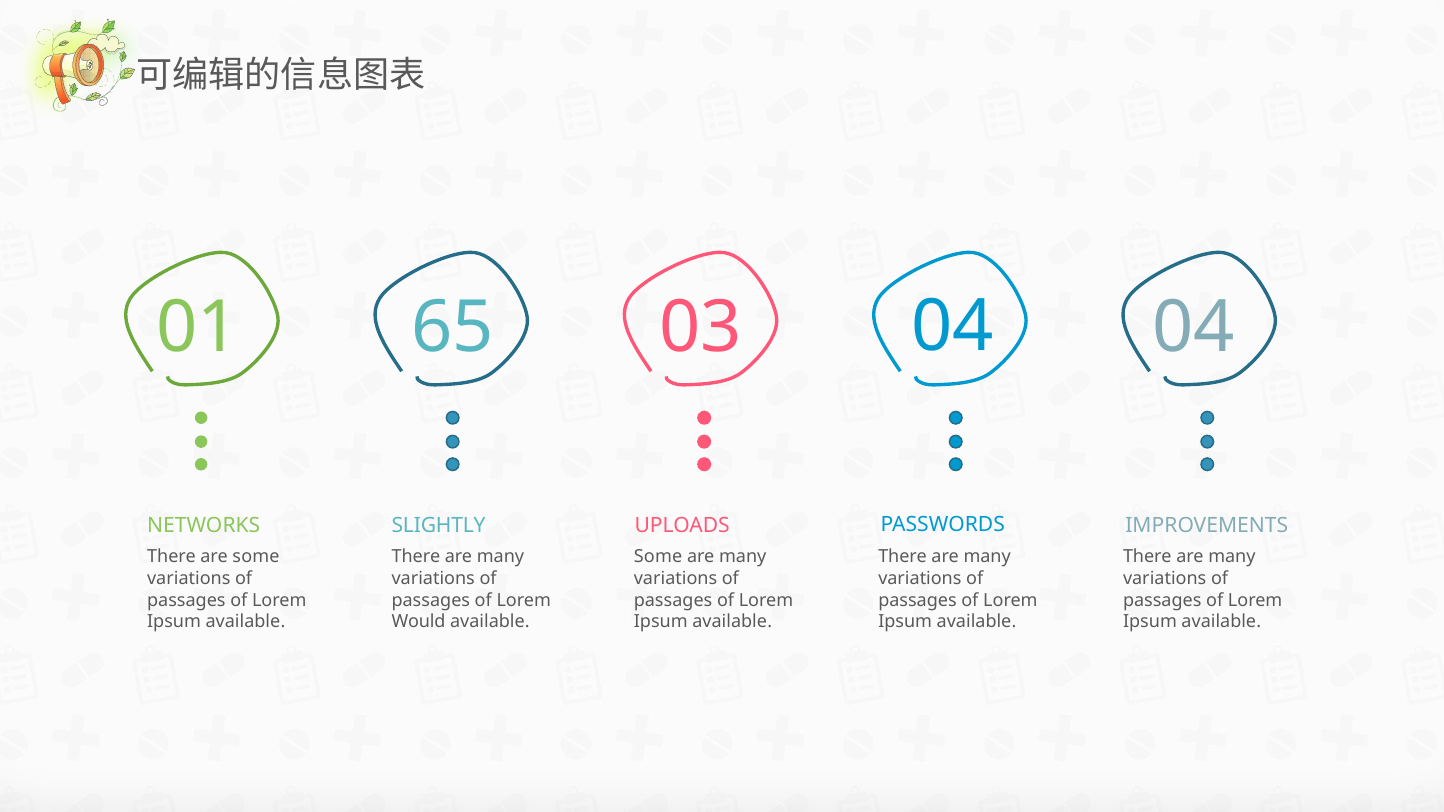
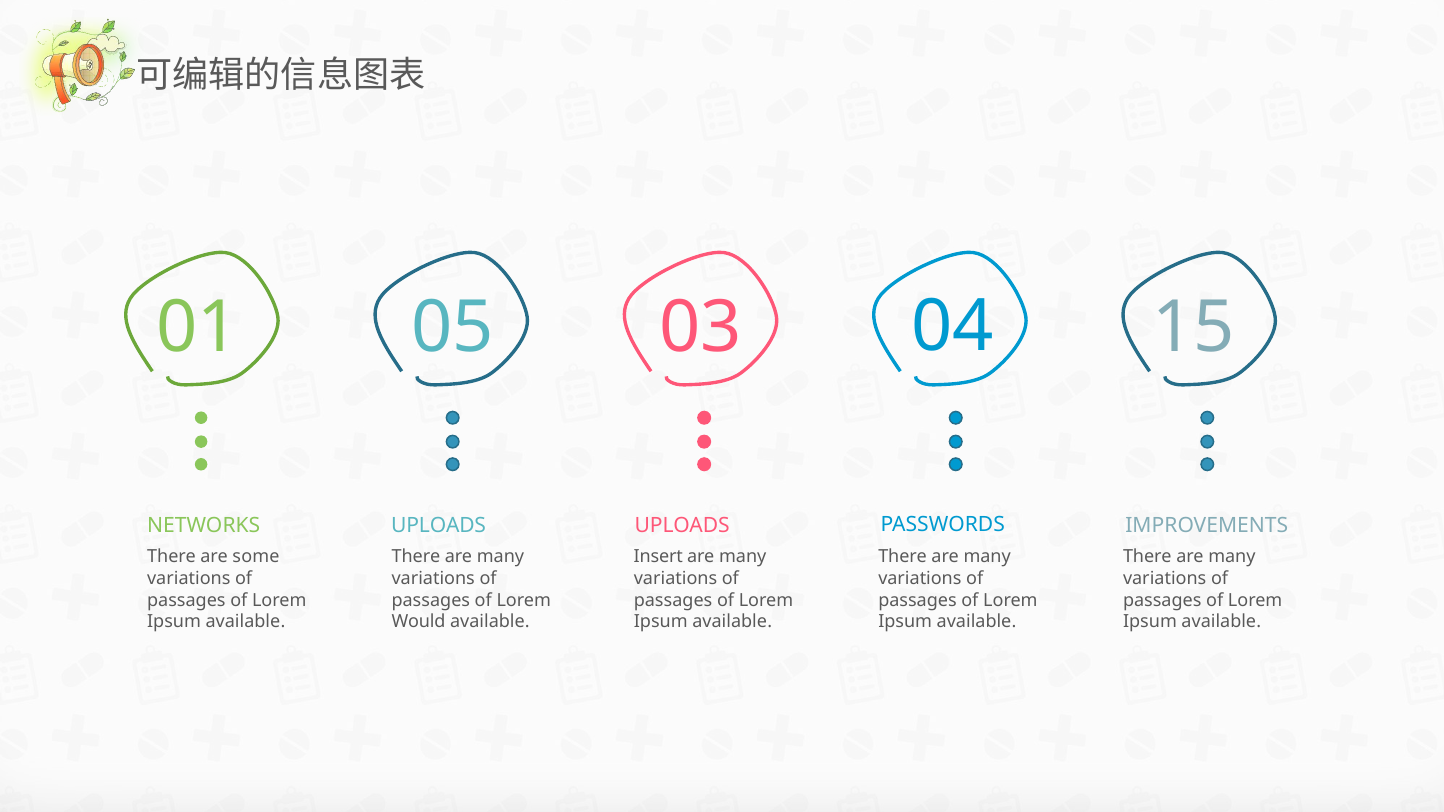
65: 65 -> 05
04 04: 04 -> 15
SLIGHTLY at (439, 526): SLIGHTLY -> UPLOADS
Some at (658, 557): Some -> Insert
